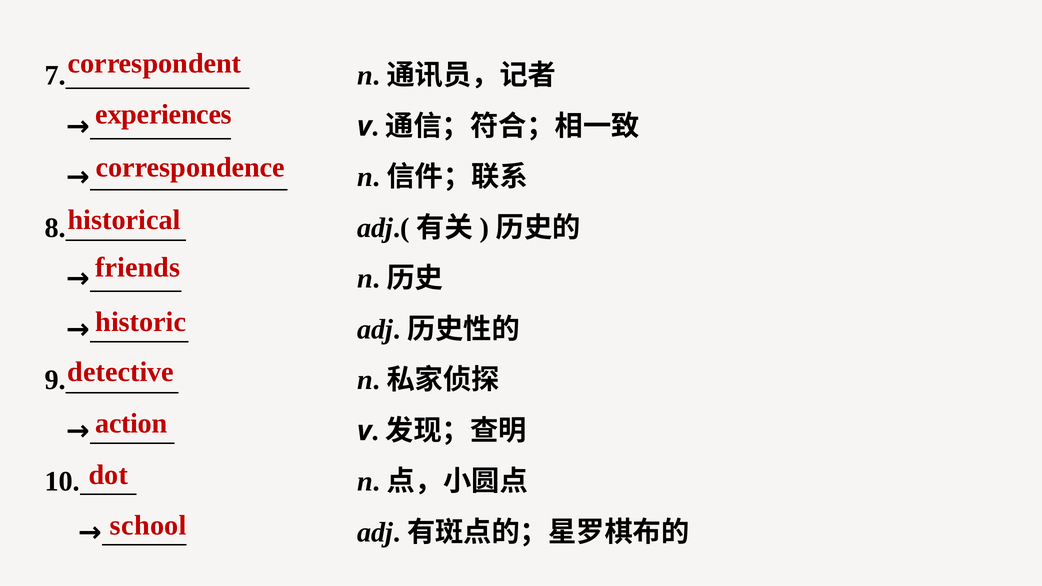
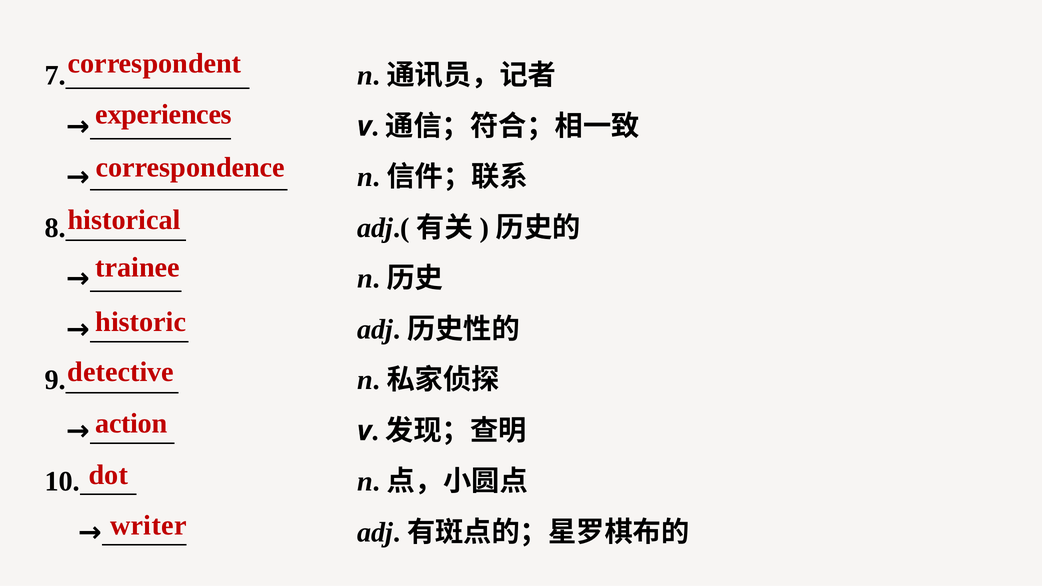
friends: friends -> trainee
school: school -> writer
